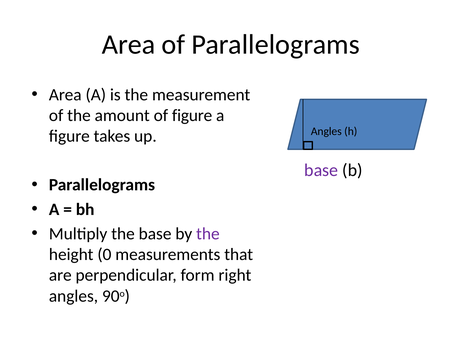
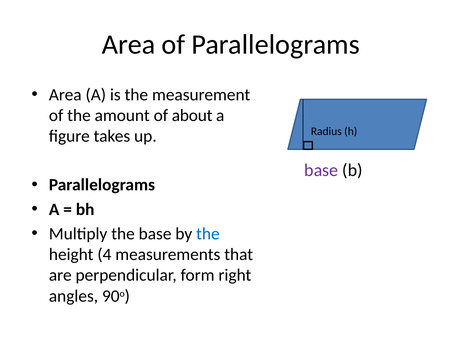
of figure: figure -> about
Angles at (326, 132): Angles -> Radius
the at (208, 234) colour: purple -> blue
0: 0 -> 4
